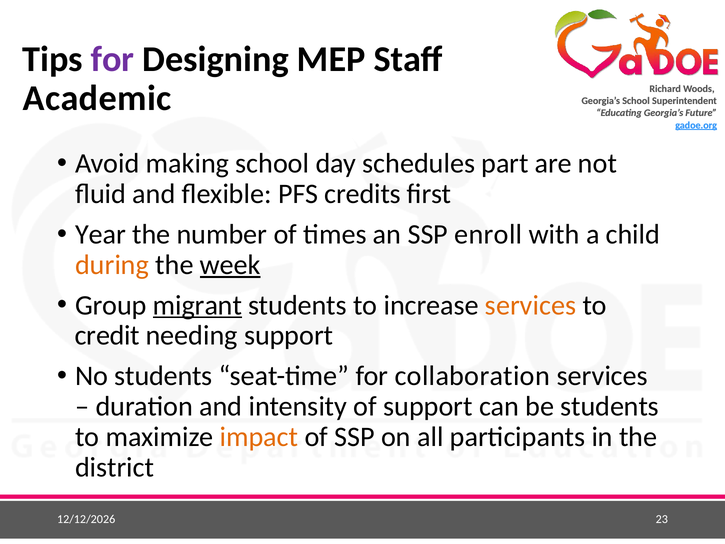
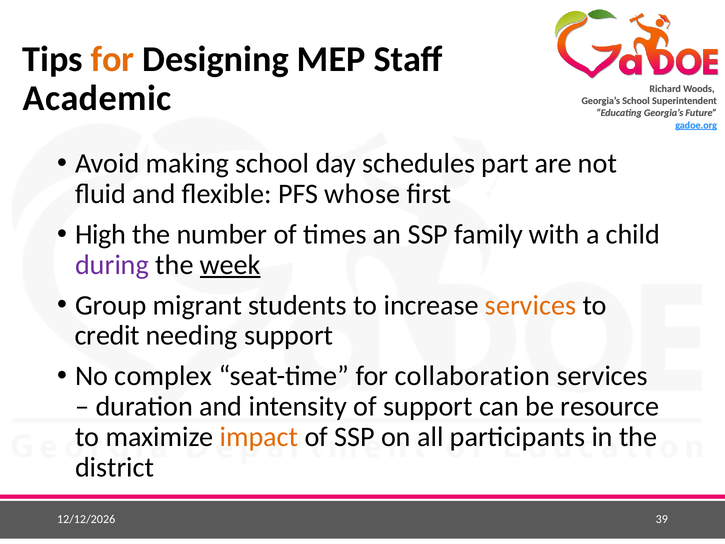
for at (113, 59) colour: purple -> orange
credits: credits -> whose
Year: Year -> High
enroll: enroll -> family
during colour: orange -> purple
migrant underline: present -> none
No students: students -> complex
be students: students -> resource
23: 23 -> 39
